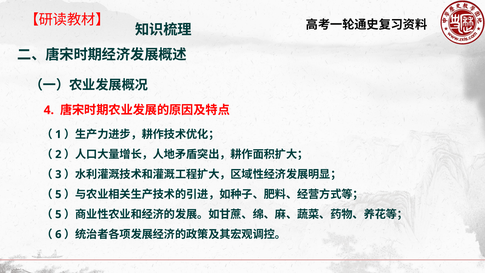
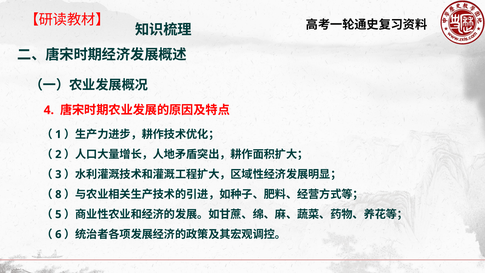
5 at (58, 194): 5 -> 8
